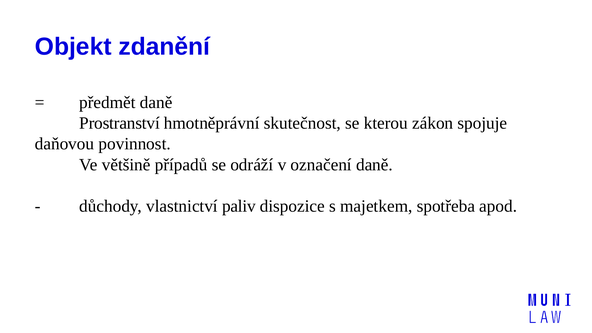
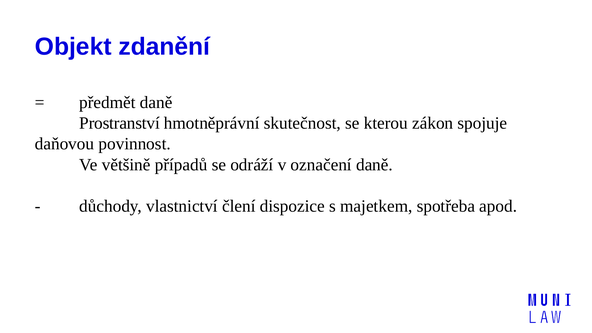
paliv: paliv -> člení
